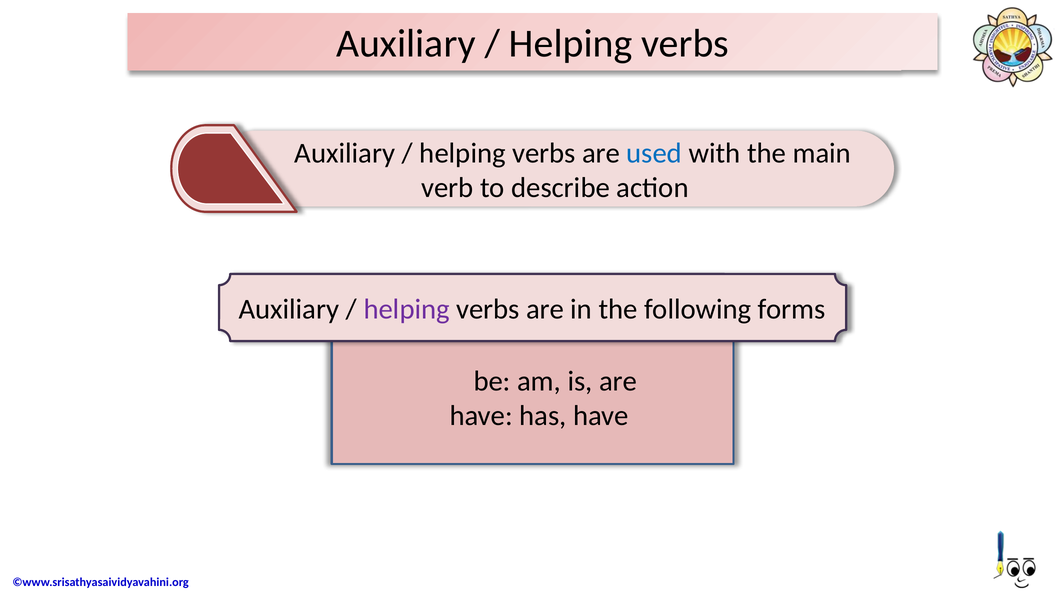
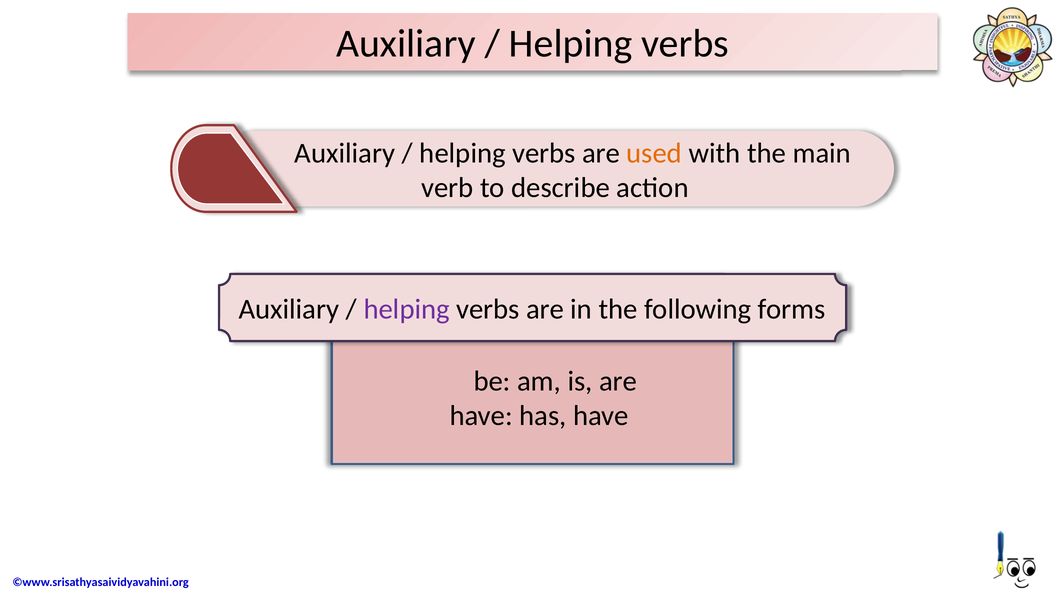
used colour: blue -> orange
